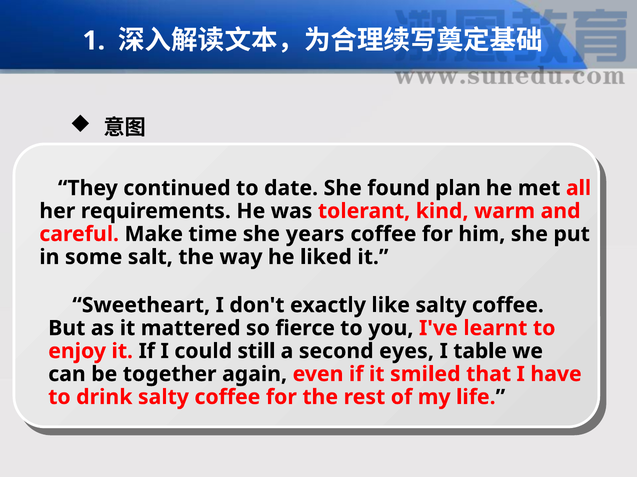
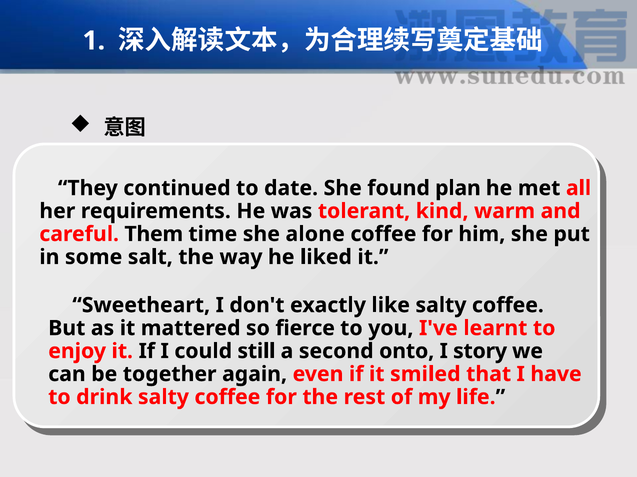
Make: Make -> Them
years: years -> alone
eyes: eyes -> onto
table: table -> story
